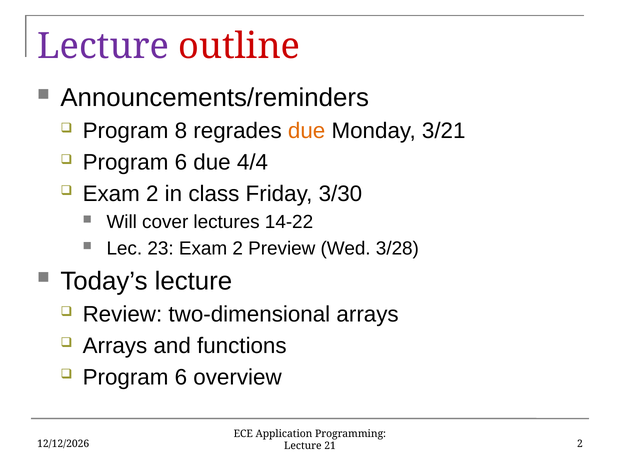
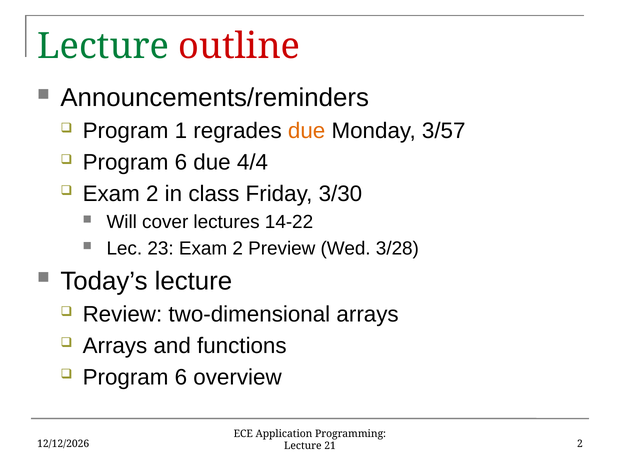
Lecture at (103, 46) colour: purple -> green
8: 8 -> 1
3/21: 3/21 -> 3/57
